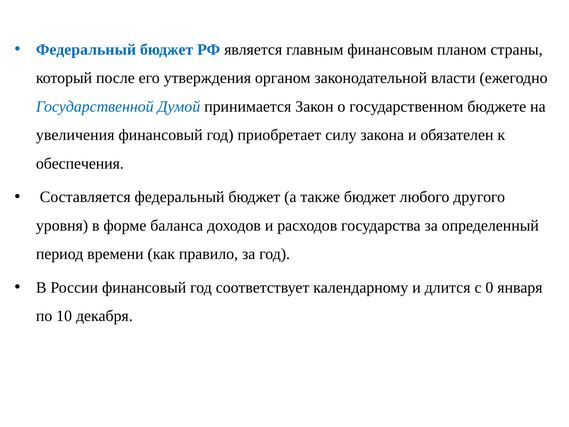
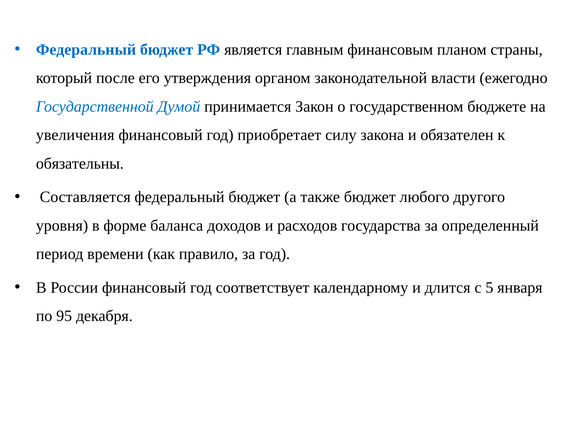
обеспечения: обеспечения -> обязательны
0: 0 -> 5
10: 10 -> 95
